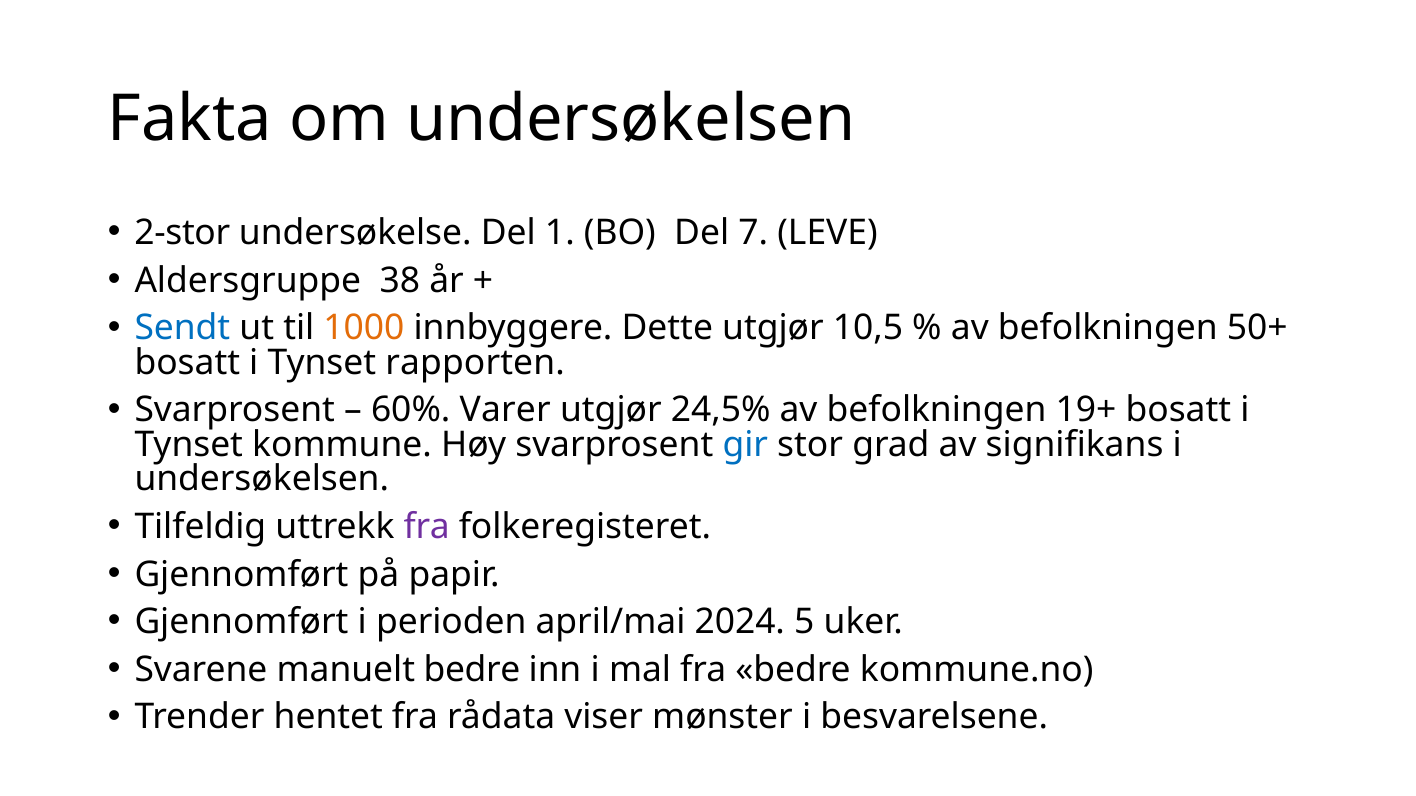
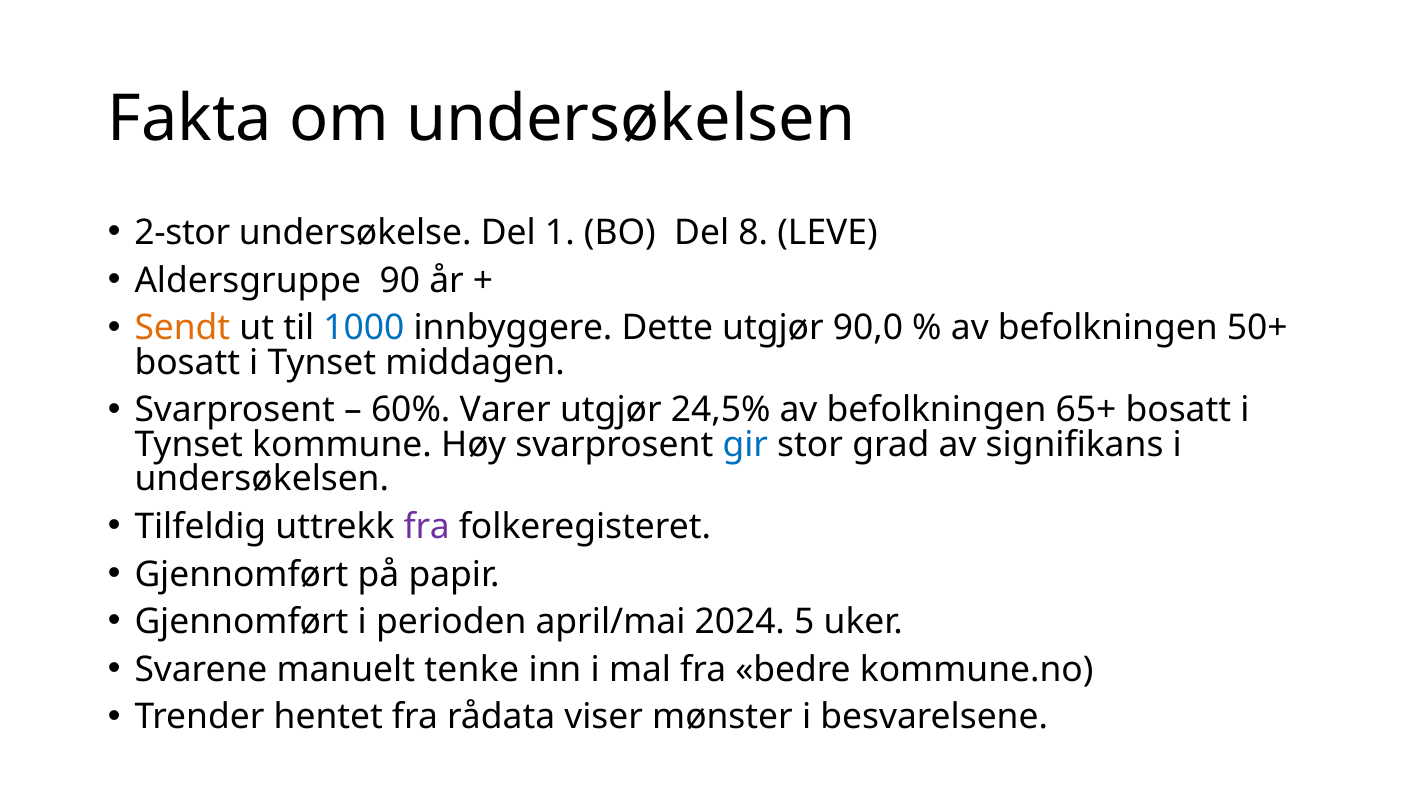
7: 7 -> 8
38: 38 -> 90
Sendt colour: blue -> orange
1000 colour: orange -> blue
10,5: 10,5 -> 90,0
rapporten: rapporten -> middagen
19+: 19+ -> 65+
manuelt bedre: bedre -> tenke
